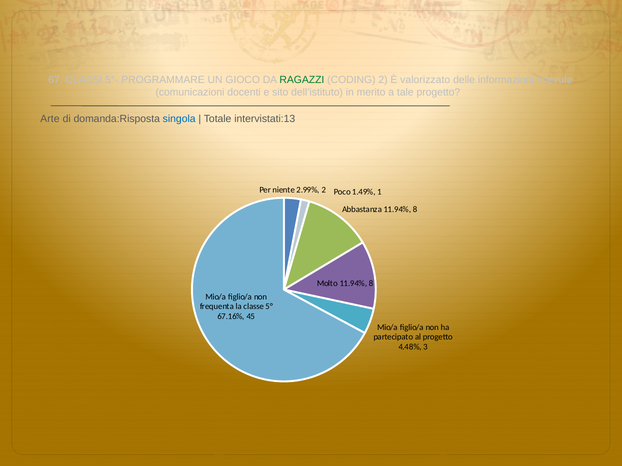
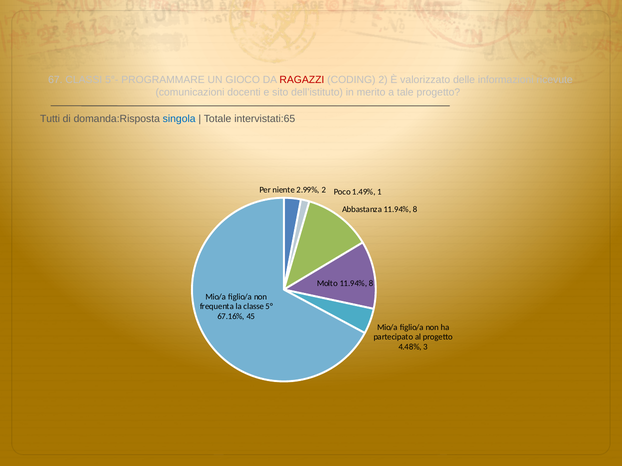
RAGAZZI colour: green -> red
Arte: Arte -> Tutti
intervistati:13: intervistati:13 -> intervistati:65
